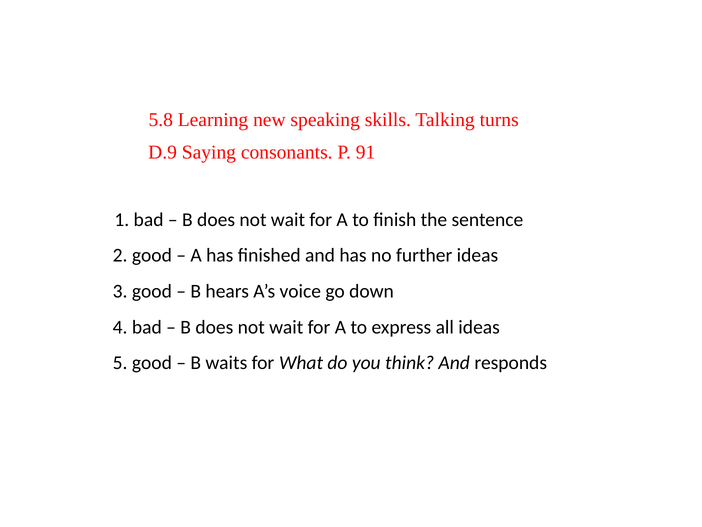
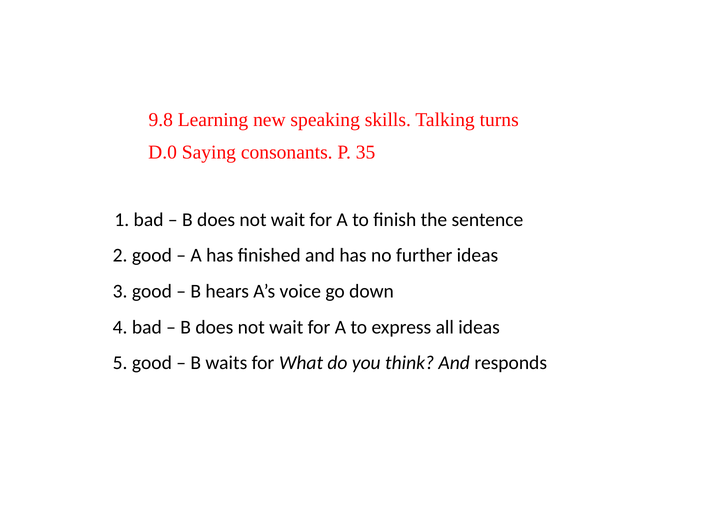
5.8: 5.8 -> 9.8
D.9: D.9 -> D.0
91: 91 -> 35
